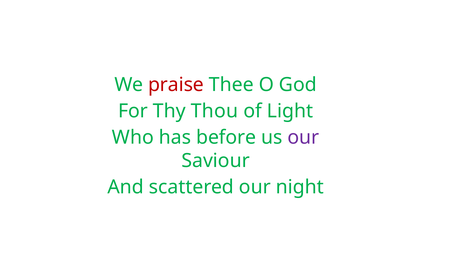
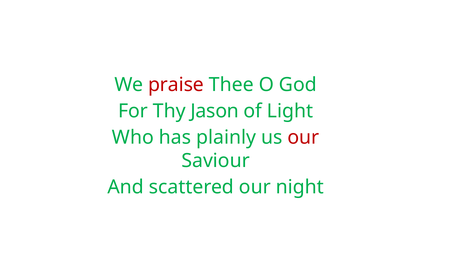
Thou: Thou -> Jason
before: before -> plainly
our at (303, 137) colour: purple -> red
